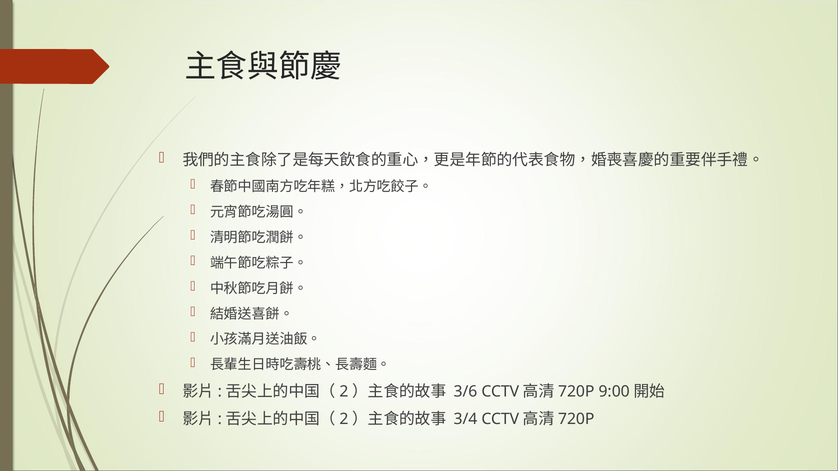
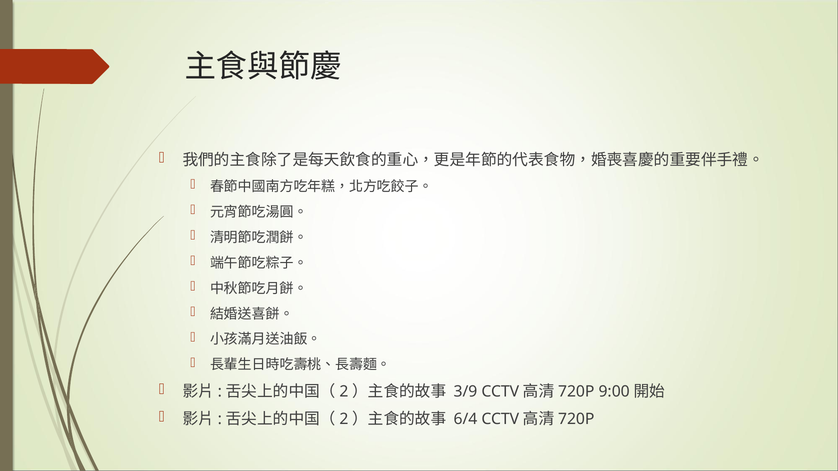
3/6: 3/6 -> 3/9
3/4: 3/4 -> 6/4
